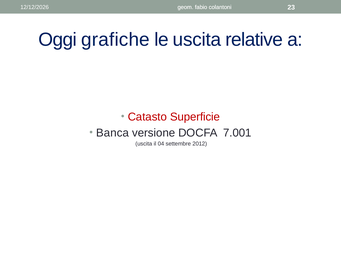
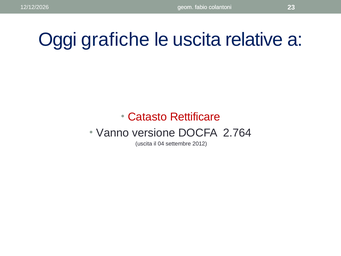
Superficie: Superficie -> Rettificare
Banca: Banca -> Vanno
7.001: 7.001 -> 2.764
